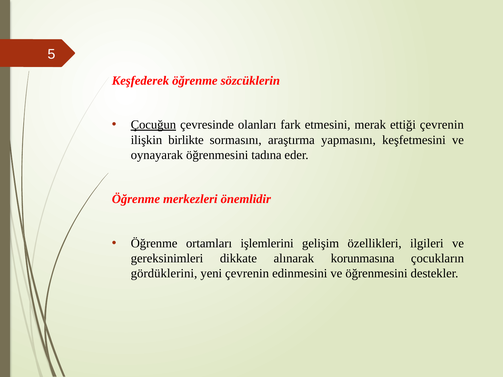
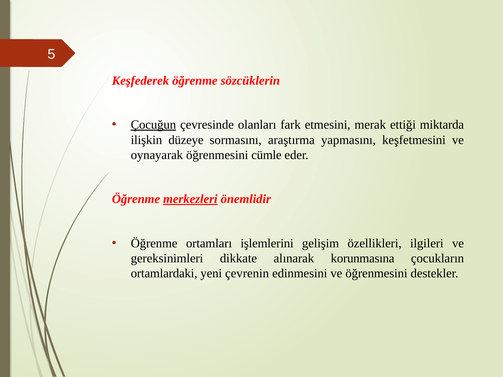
ettiği çevrenin: çevrenin -> miktarda
birlikte: birlikte -> düzeye
tadına: tadına -> cümle
merkezleri underline: none -> present
gördüklerini: gördüklerini -> ortamlardaki
